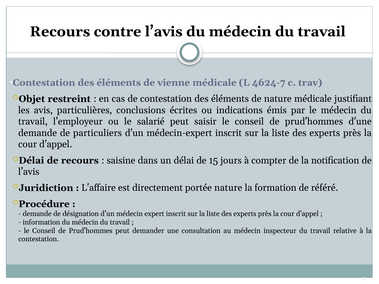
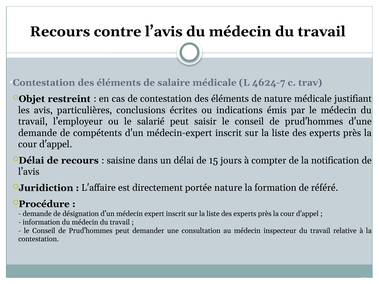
vienne: vienne -> salaire
particuliers: particuliers -> compétents
